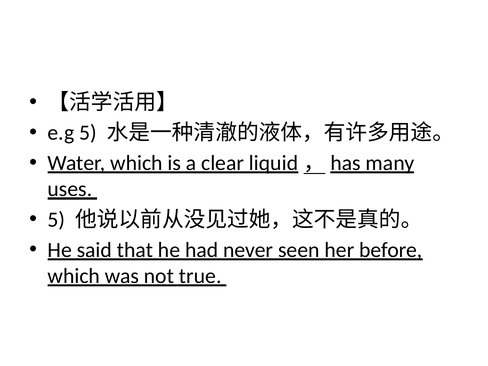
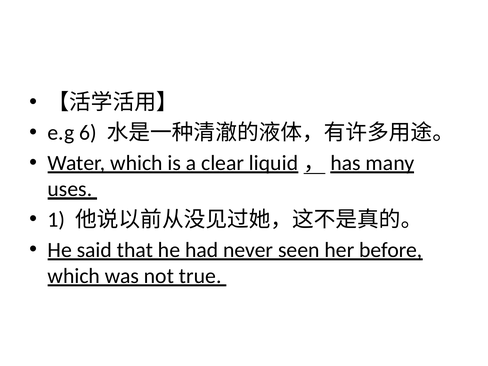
e.g 5: 5 -> 6
5 at (56, 220): 5 -> 1
